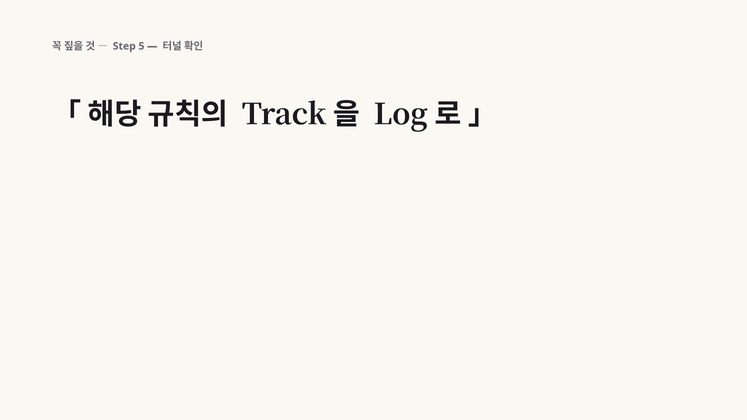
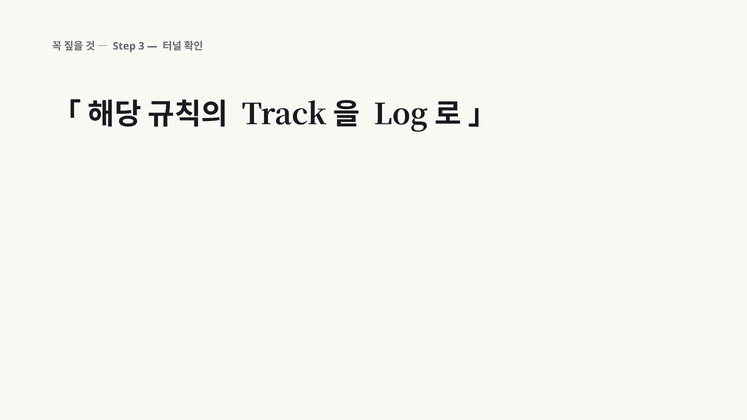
5: 5 -> 3
